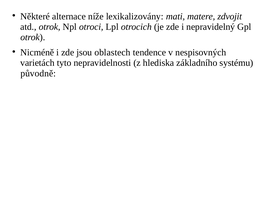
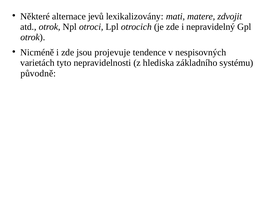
níže: níže -> jevů
oblastech: oblastech -> projevuje
